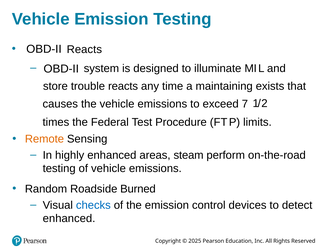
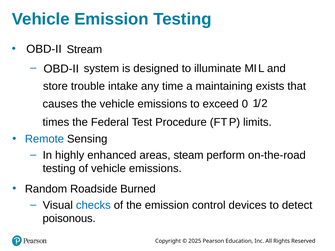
Reacts at (84, 50): Reacts -> Stream
trouble reacts: reacts -> intake
7: 7 -> 0
Remote colour: orange -> blue
enhanced at (69, 219): enhanced -> poisonous
